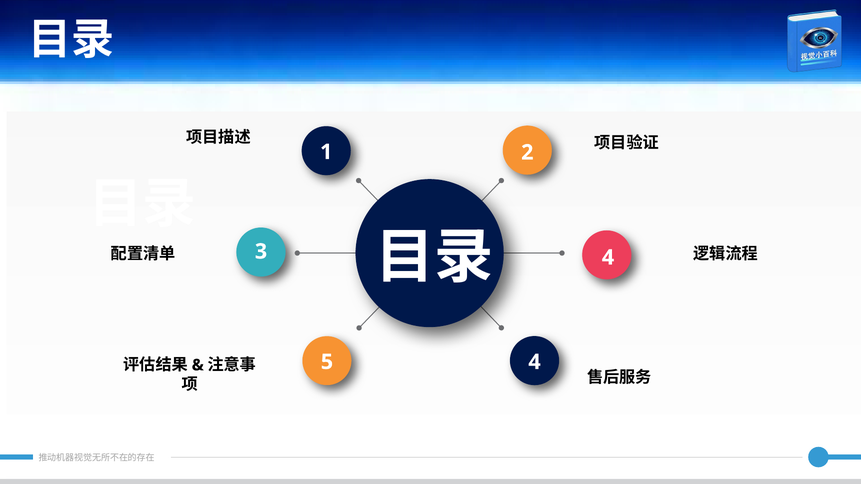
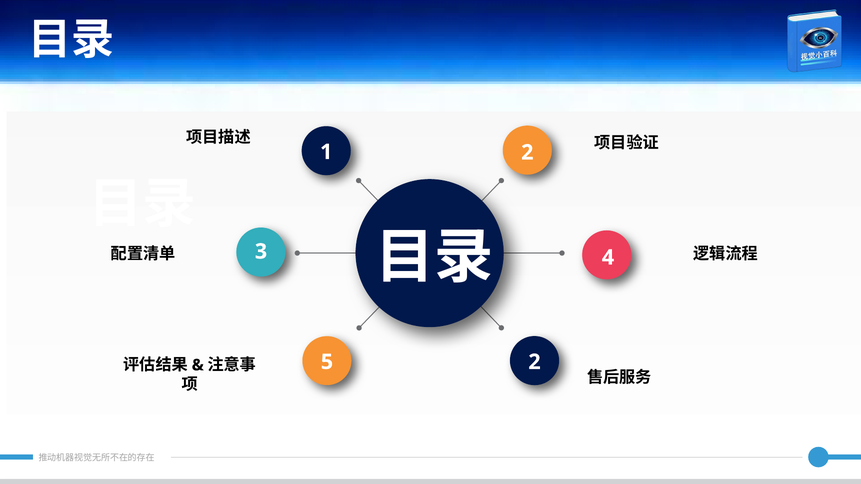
5 4: 4 -> 2
